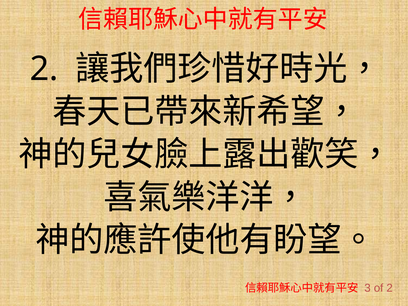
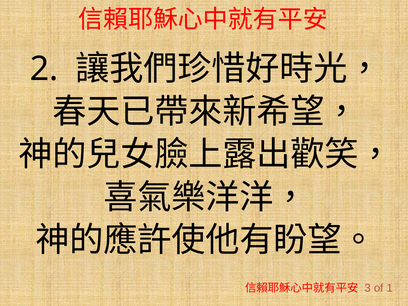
of 2: 2 -> 1
